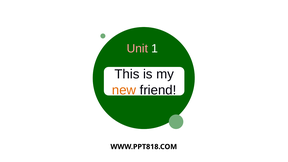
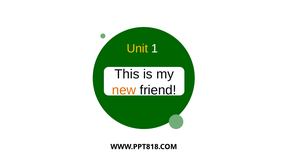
Unit colour: pink -> yellow
